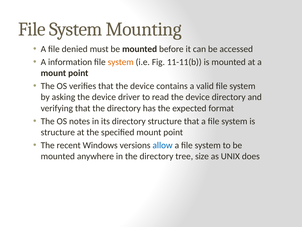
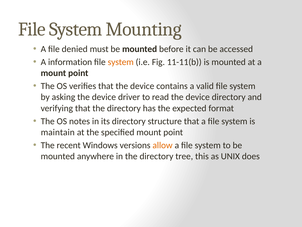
structure at (58, 132): structure -> maintain
allow colour: blue -> orange
size: size -> this
